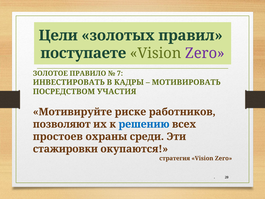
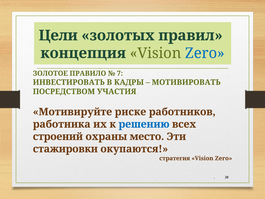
поступаете: поступаете -> концепция
Zero at (205, 53) colour: purple -> blue
позволяют: позволяют -> работника
простоев: простоев -> строений
среди: среди -> место
